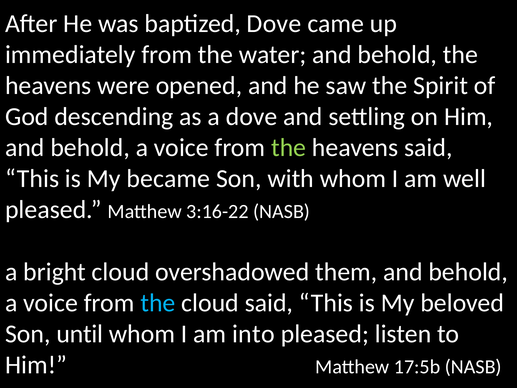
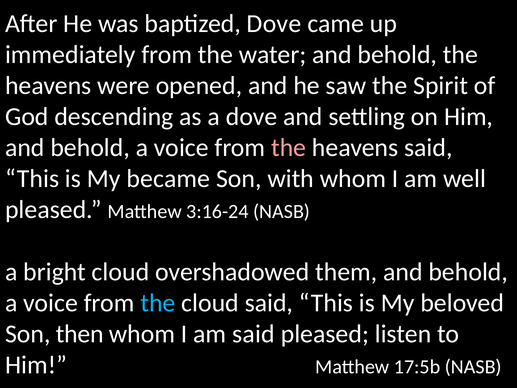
the at (289, 148) colour: light green -> pink
3:16-22: 3:16-22 -> 3:16-24
until: until -> then
am into: into -> said
